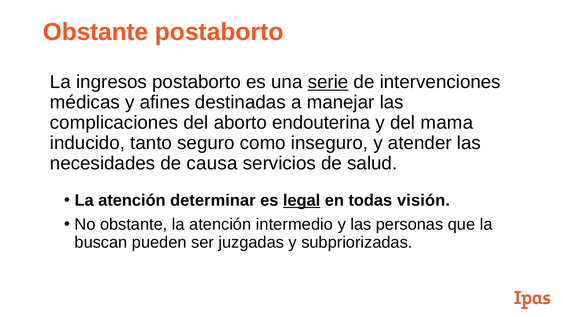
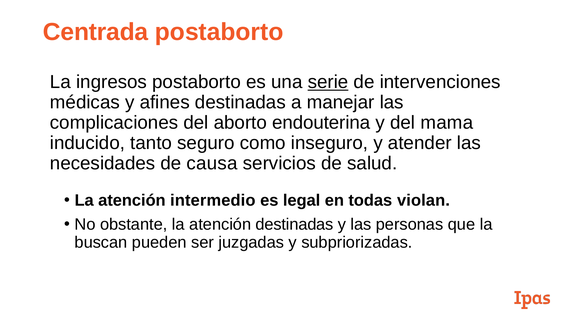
Obstante at (96, 32): Obstante -> Centrada
determinar: determinar -> intermedio
legal underline: present -> none
visión: visión -> violan
atención intermedio: intermedio -> destinadas
